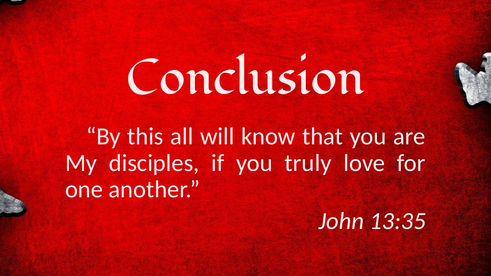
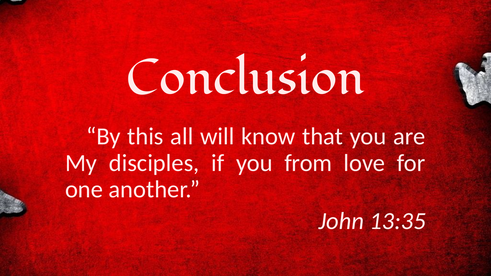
truly: truly -> from
